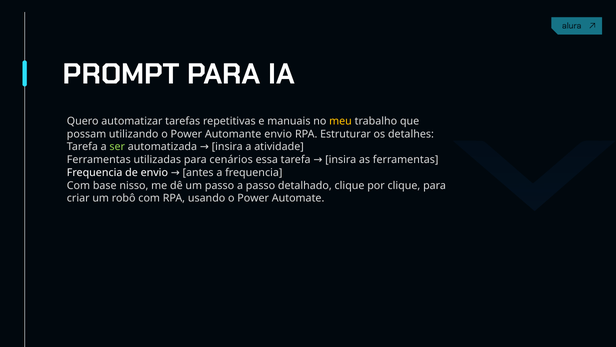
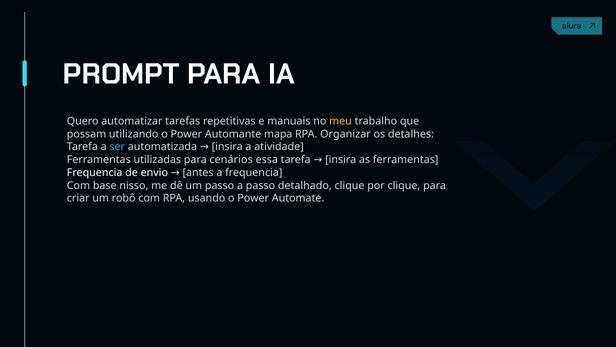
Automante envio: envio -> mapa
Estruturar: Estruturar -> Organizar
ser colour: light green -> light blue
